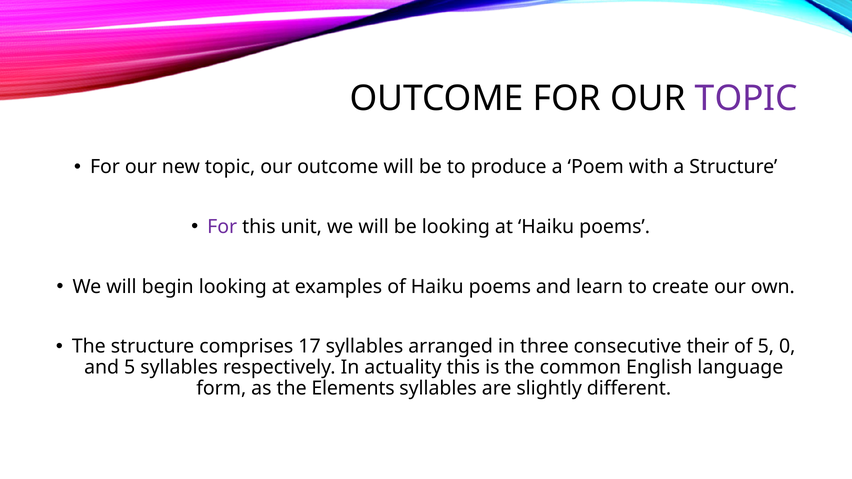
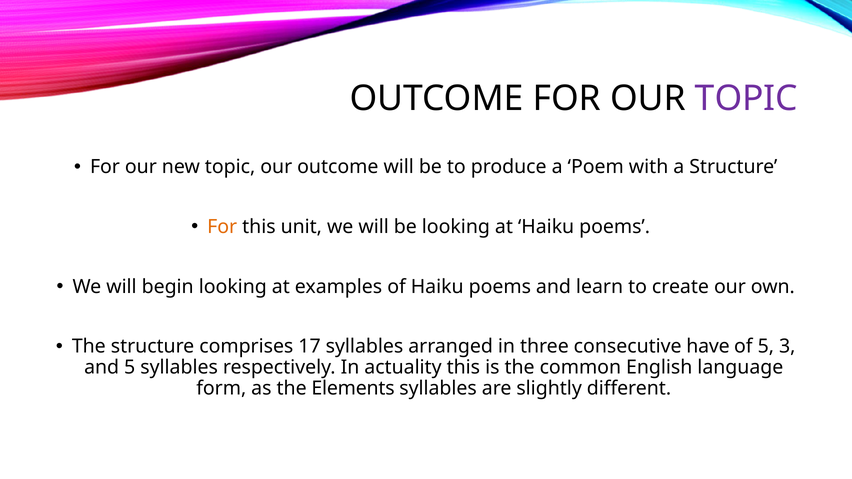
For at (222, 227) colour: purple -> orange
their: their -> have
0: 0 -> 3
